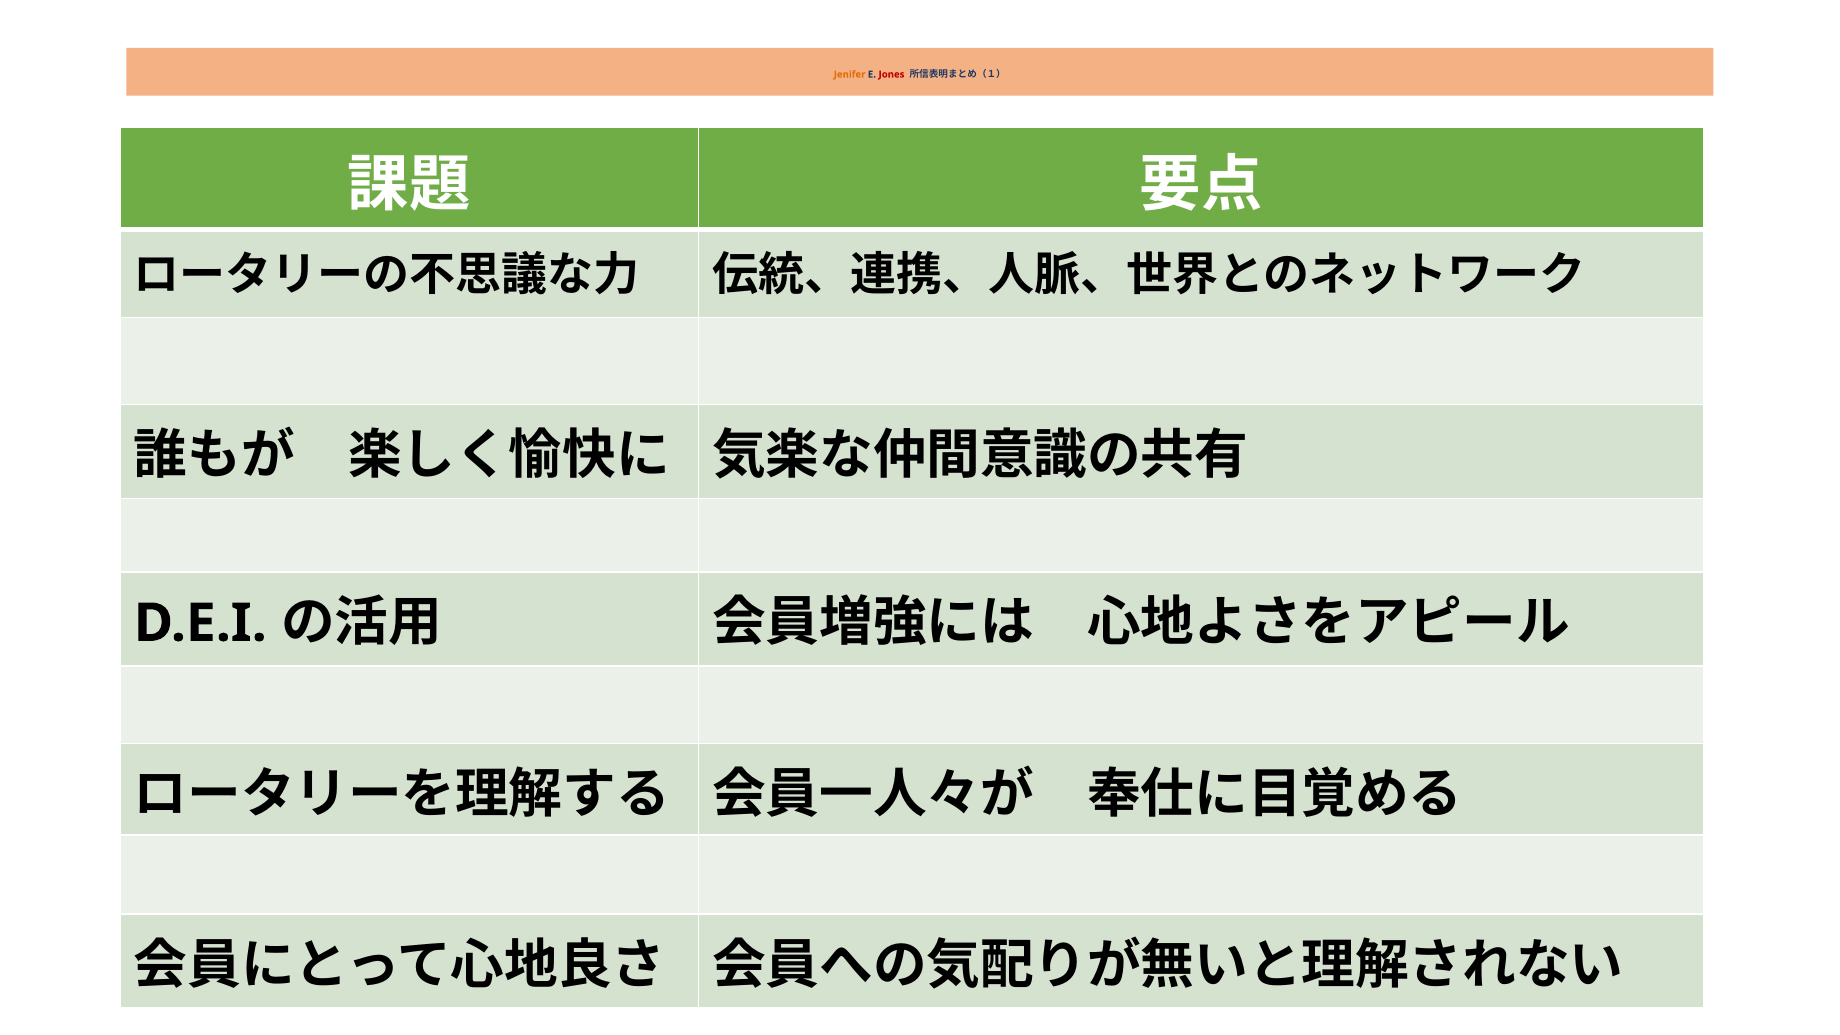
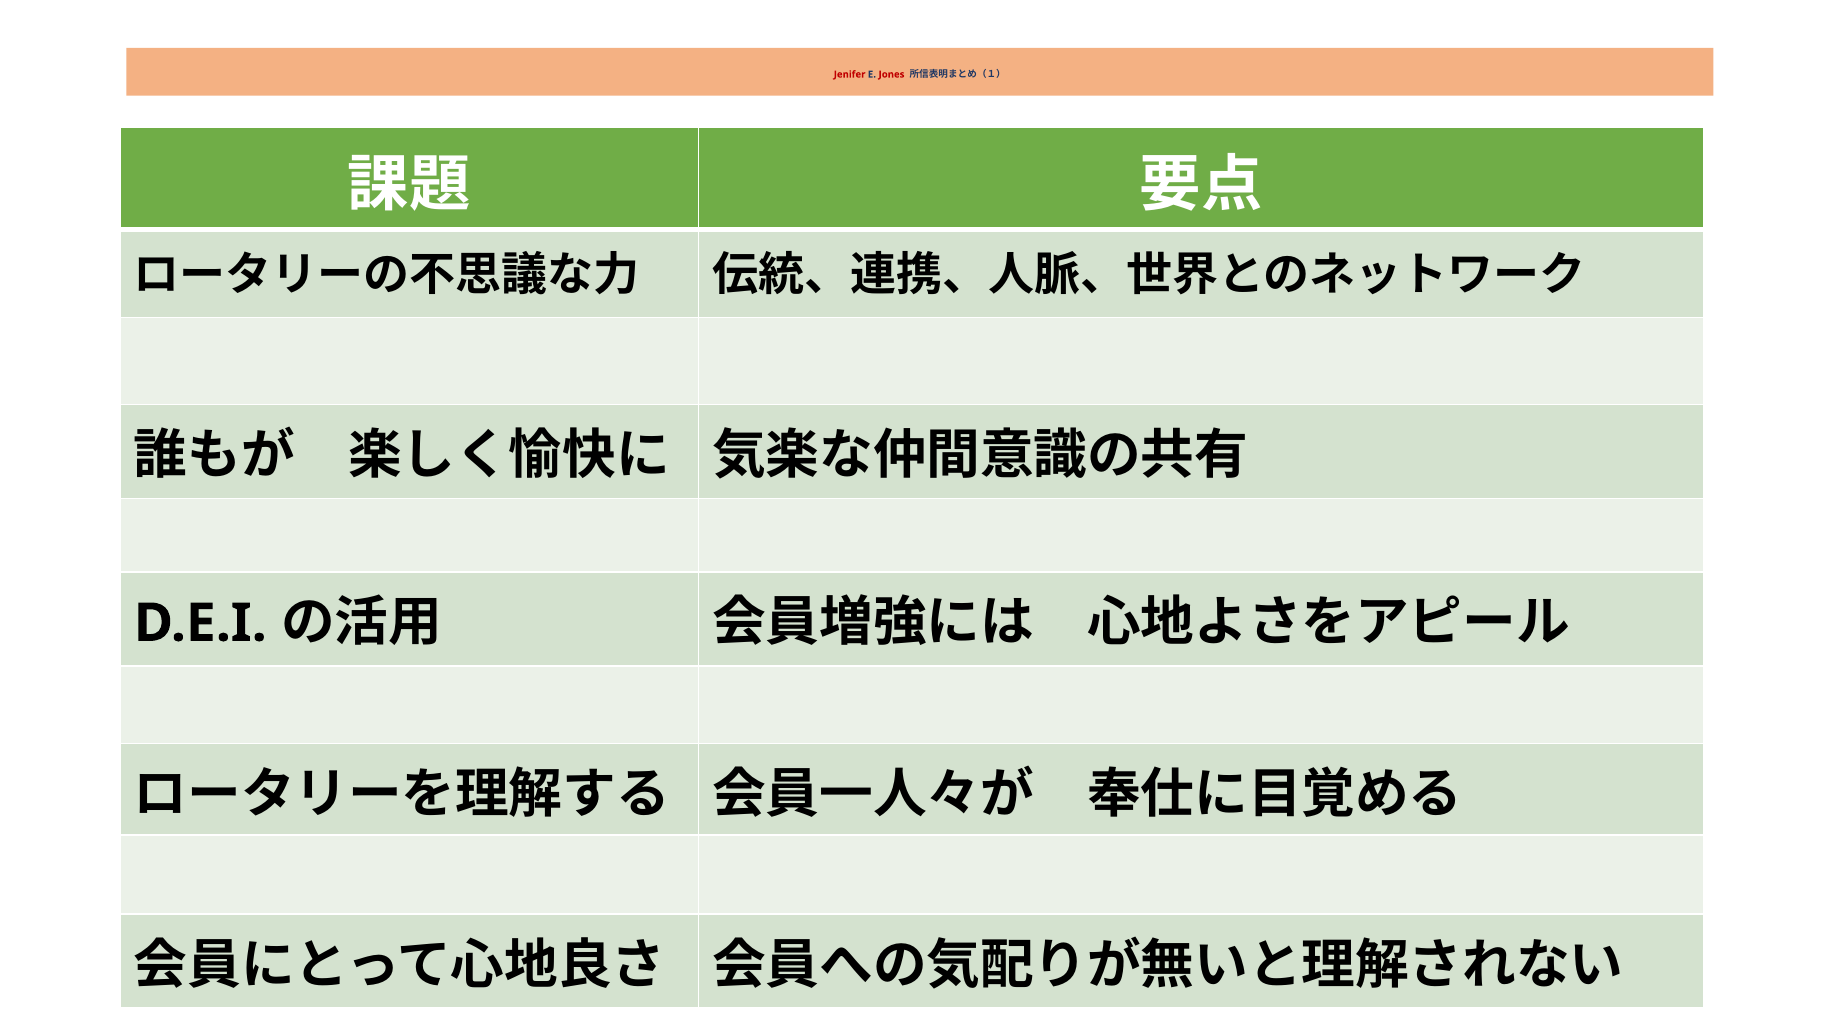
Jenifer colour: orange -> red
